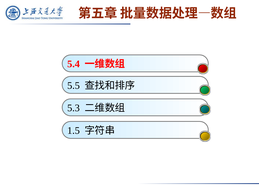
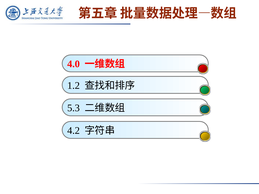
5.4: 5.4 -> 4.0
5.5: 5.5 -> 1.2
1.5: 1.5 -> 4.2
